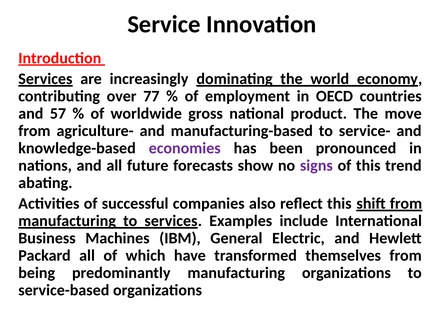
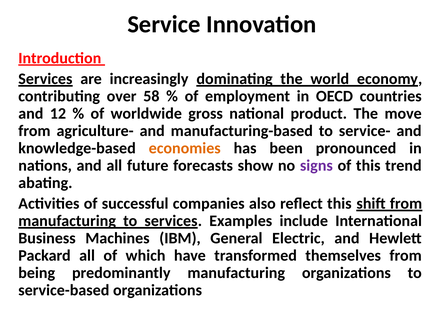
77: 77 -> 58
57: 57 -> 12
economies colour: purple -> orange
